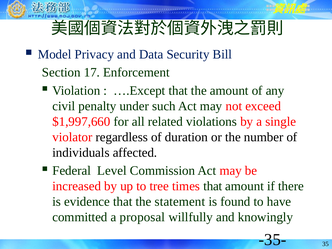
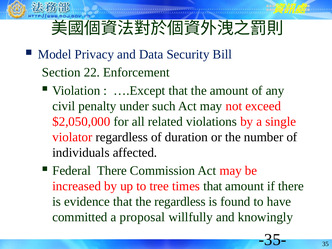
17: 17 -> 22
$1,997,660: $1,997,660 -> $2,050,000
Federal Level: Level -> There
the statement: statement -> regardless
